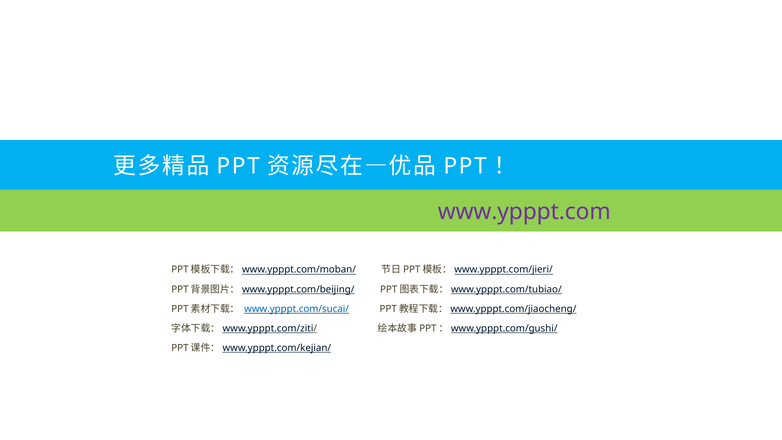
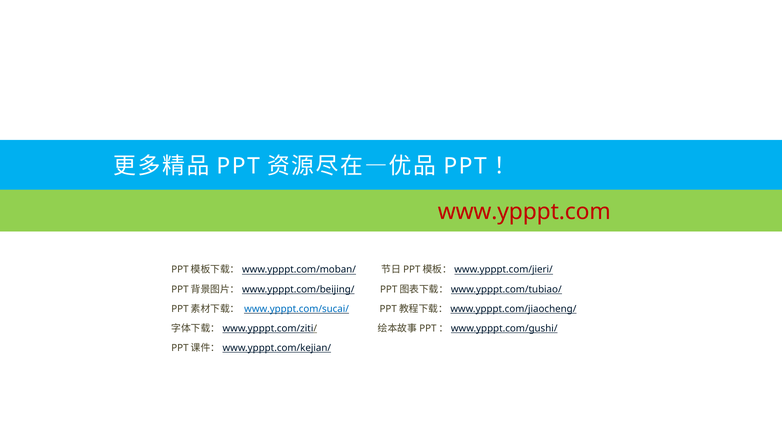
www.ypppt.com colour: purple -> red
